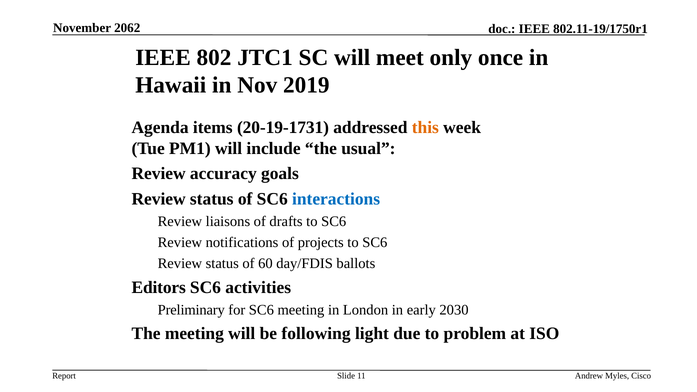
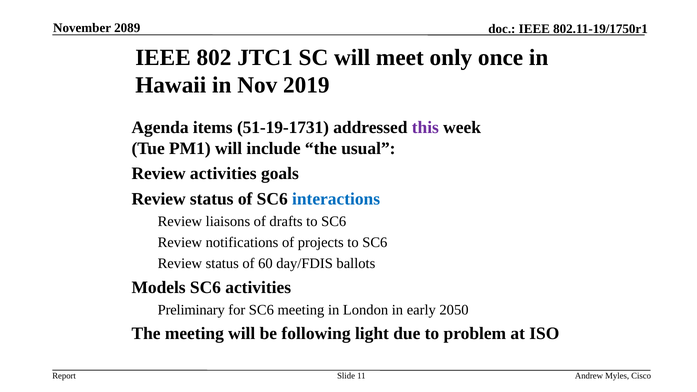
2062: 2062 -> 2089
20-19-1731: 20-19-1731 -> 51-19-1731
this colour: orange -> purple
Review accuracy: accuracy -> activities
Editors: Editors -> Models
2030: 2030 -> 2050
